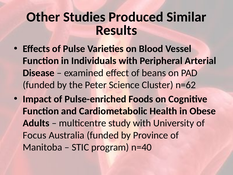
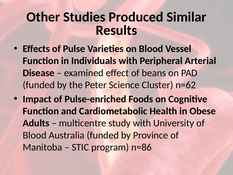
Focus at (35, 135): Focus -> Blood
n=40: n=40 -> n=86
